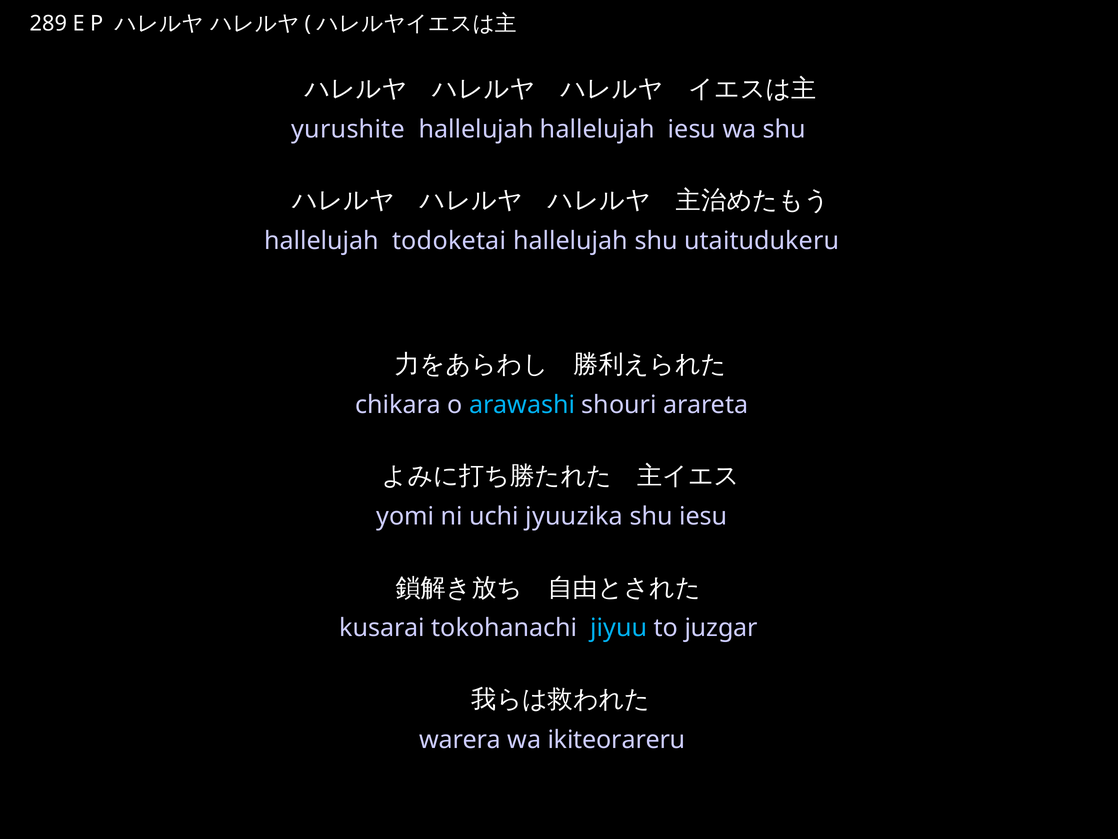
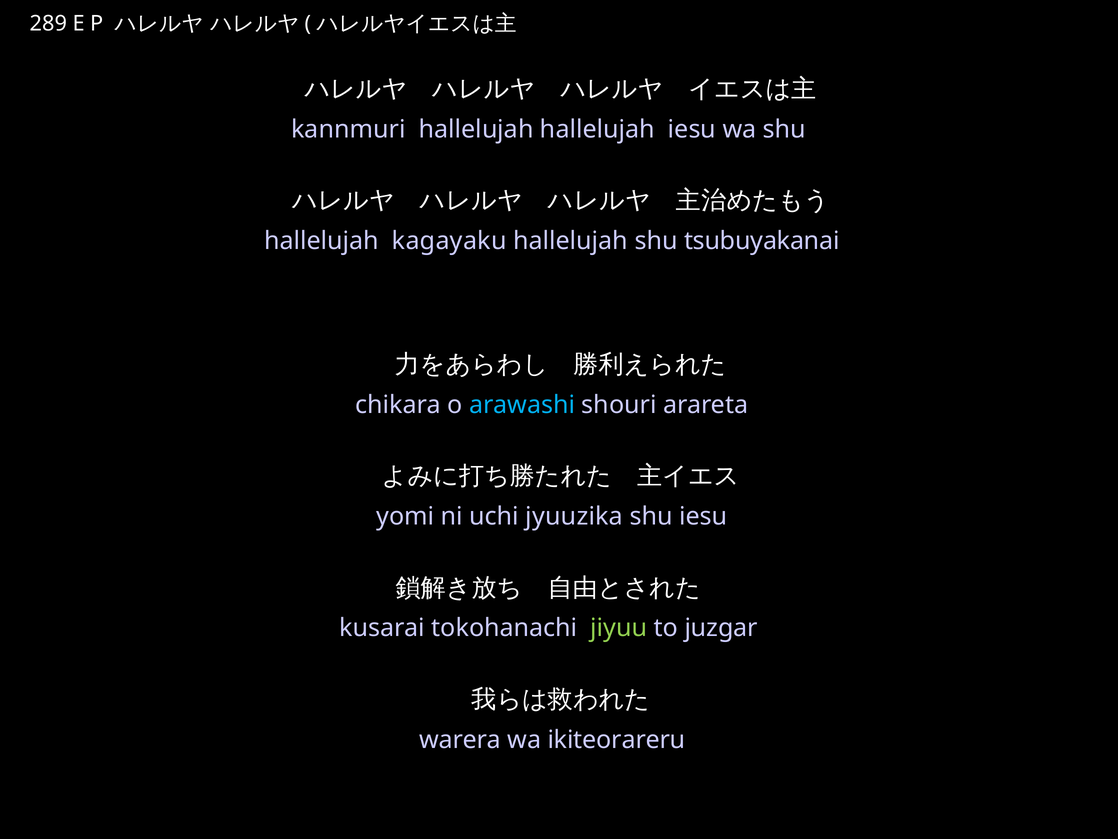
yurushite: yurushite -> kannmuri
todoketai: todoketai -> kagayaku
utaitudukeru: utaitudukeru -> tsubuyakanai
jiyuu colour: light blue -> light green
